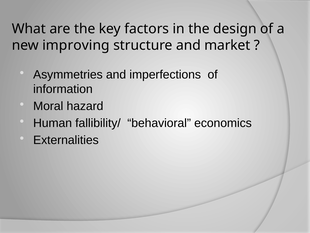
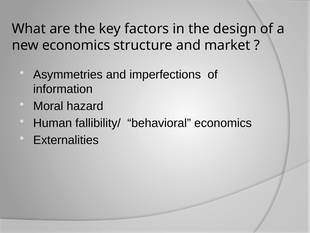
new improving: improving -> economics
